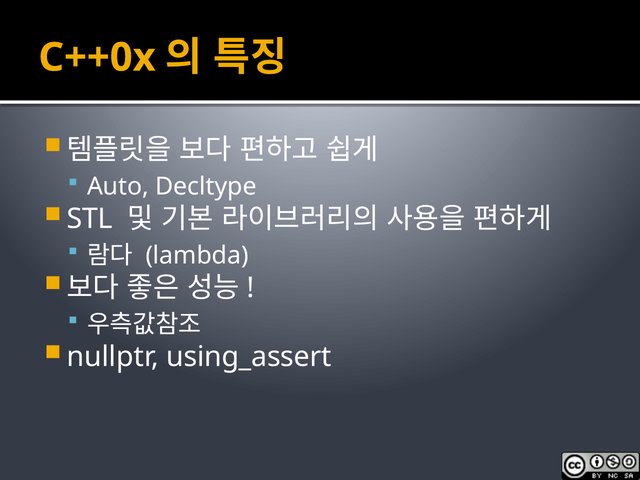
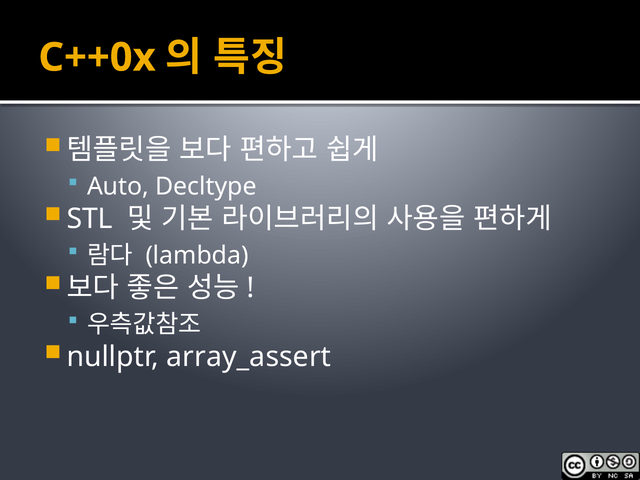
using_assert: using_assert -> array_assert
